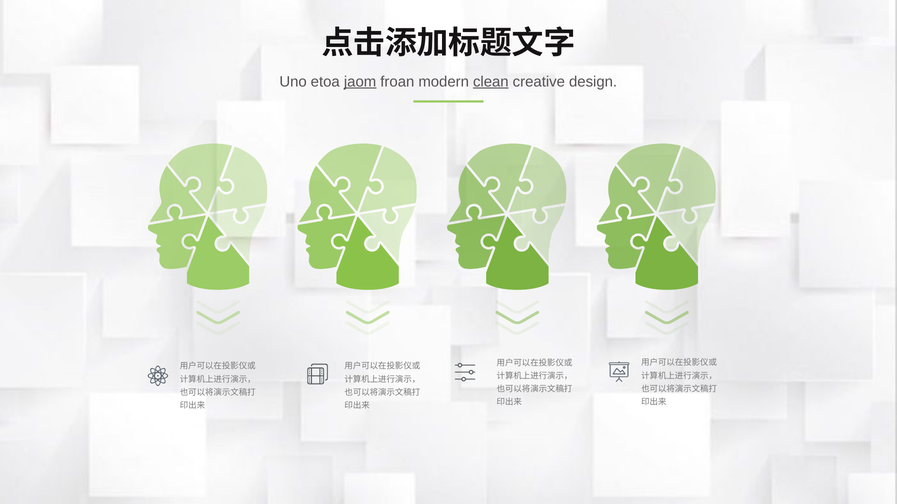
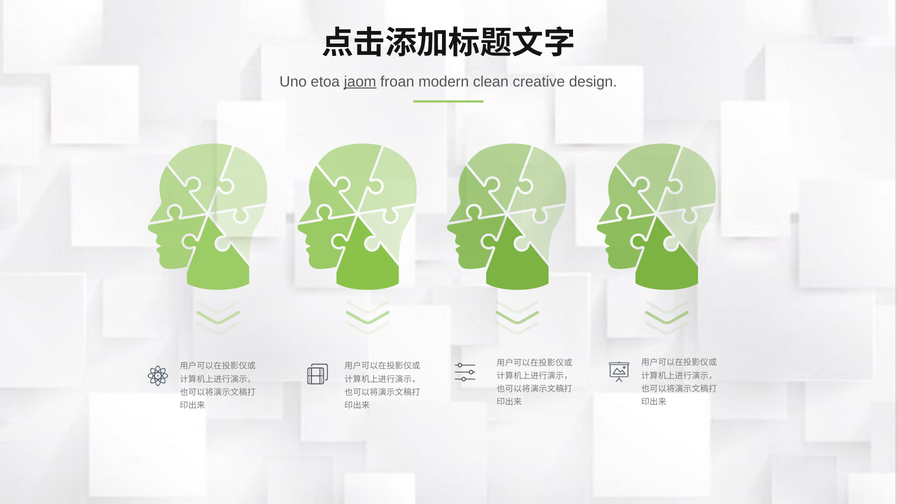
clean underline: present -> none
